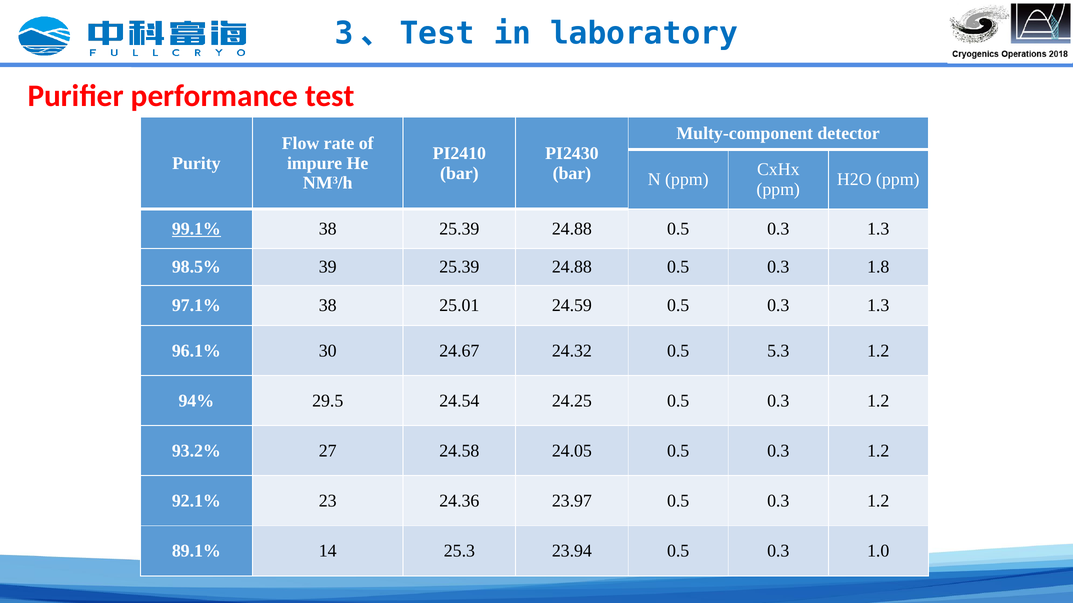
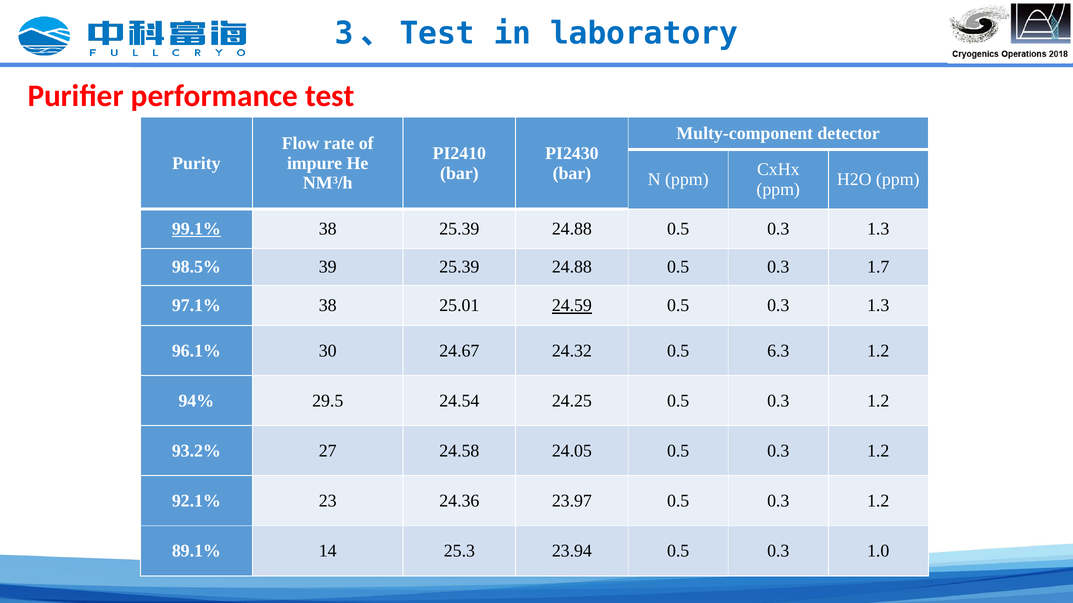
1.8: 1.8 -> 1.7
24.59 underline: none -> present
5.3: 5.3 -> 6.3
